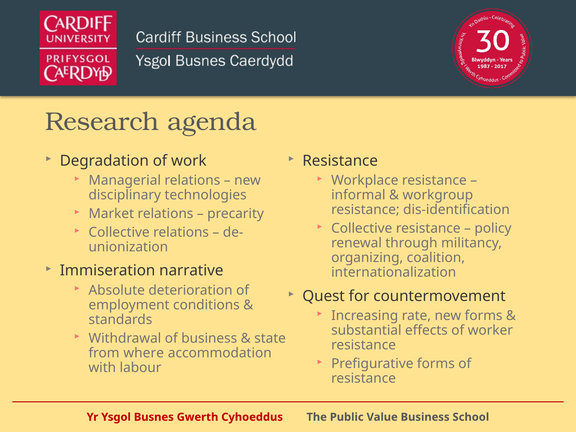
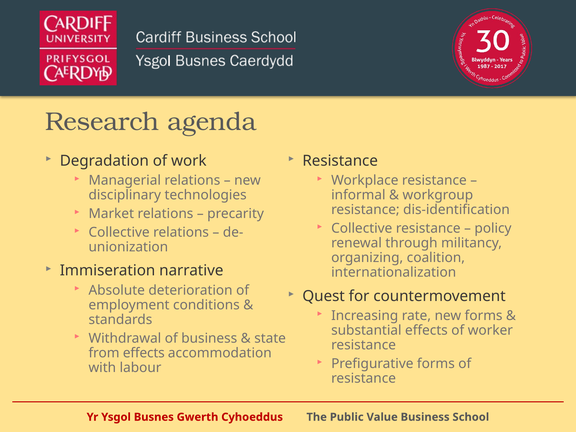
from where: where -> effects
